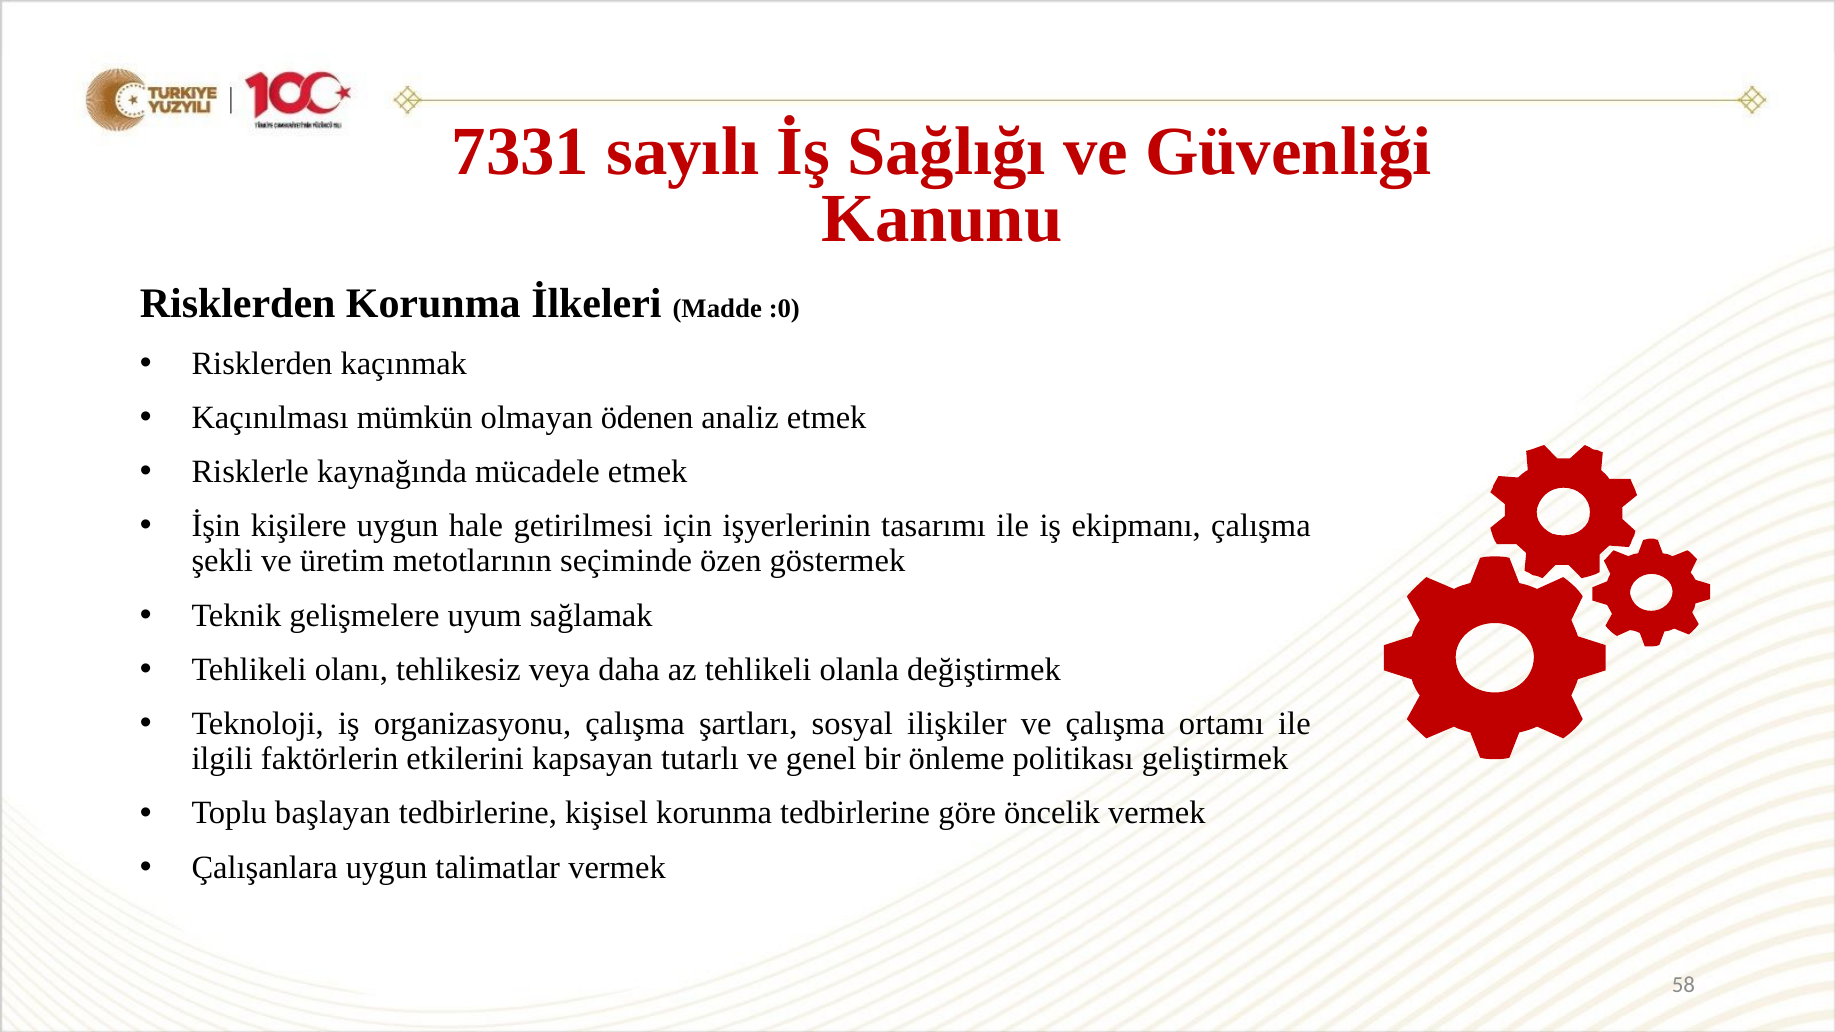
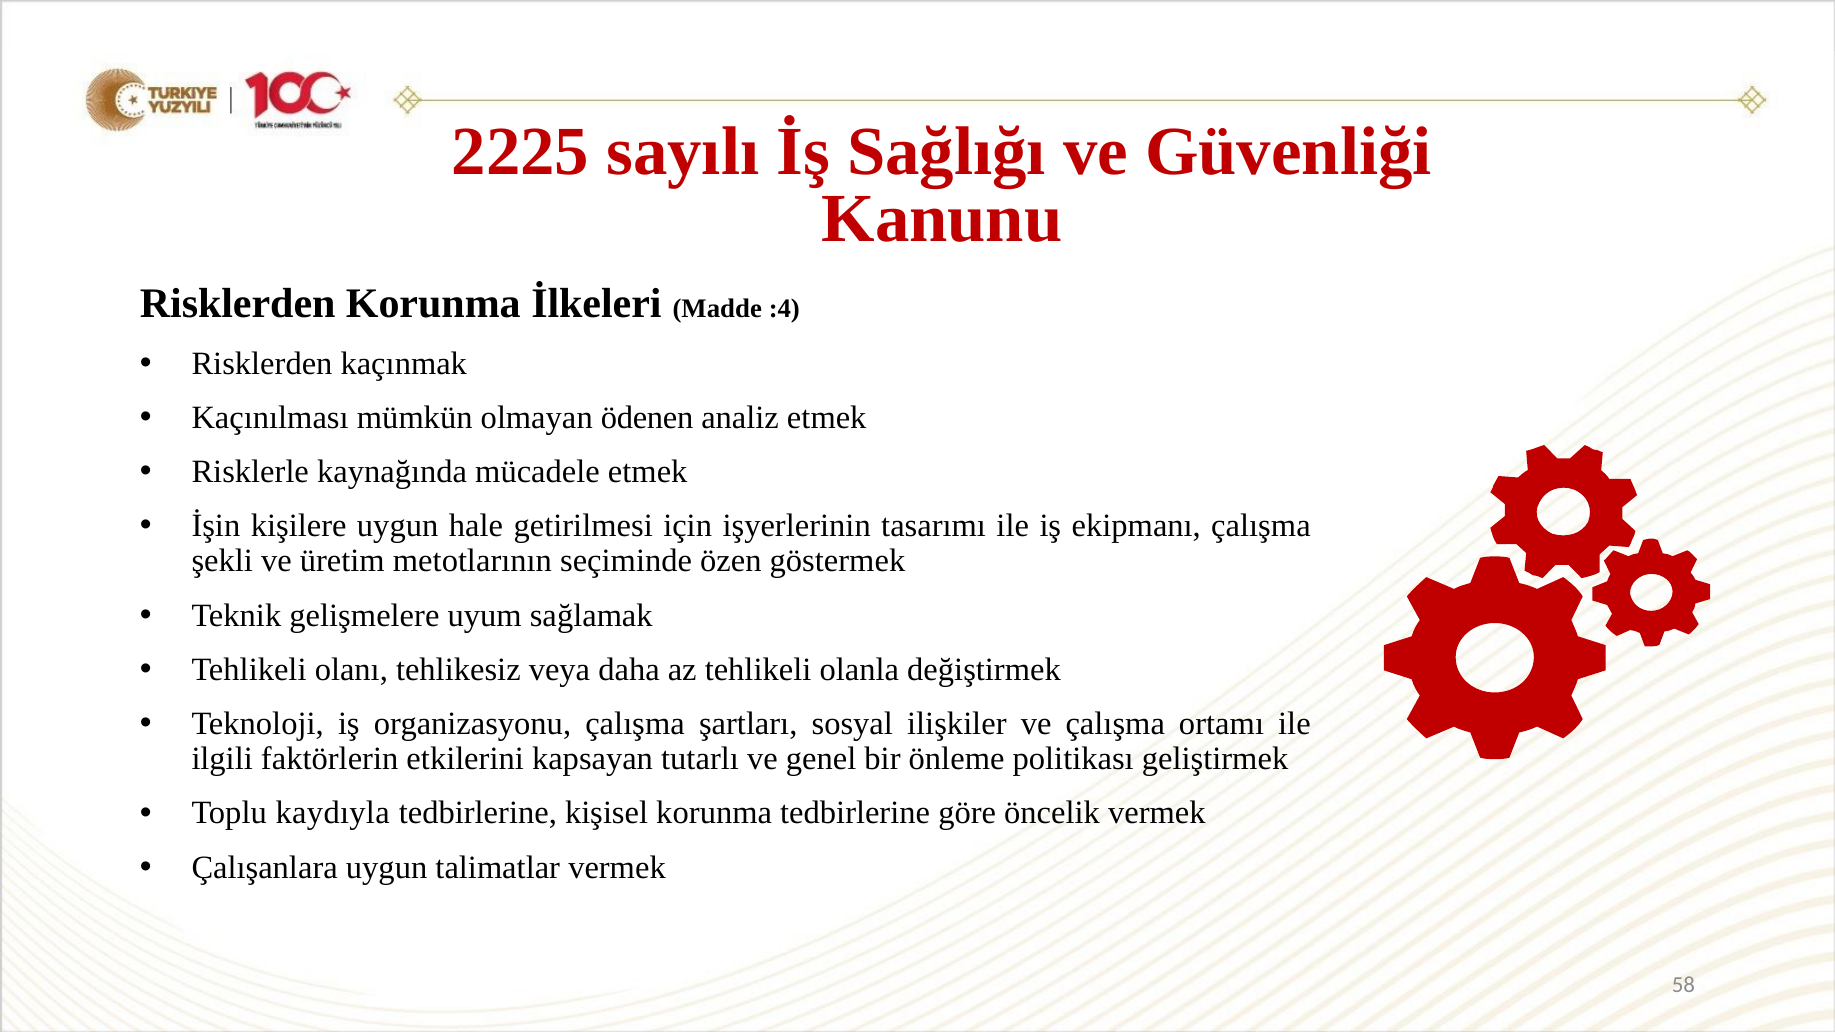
7331: 7331 -> 2225
:0: :0 -> :4
başlayan: başlayan -> kaydıyla
